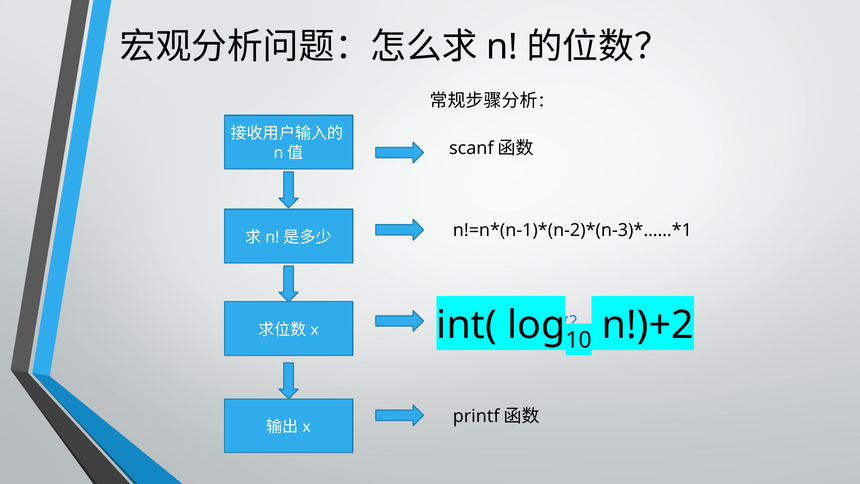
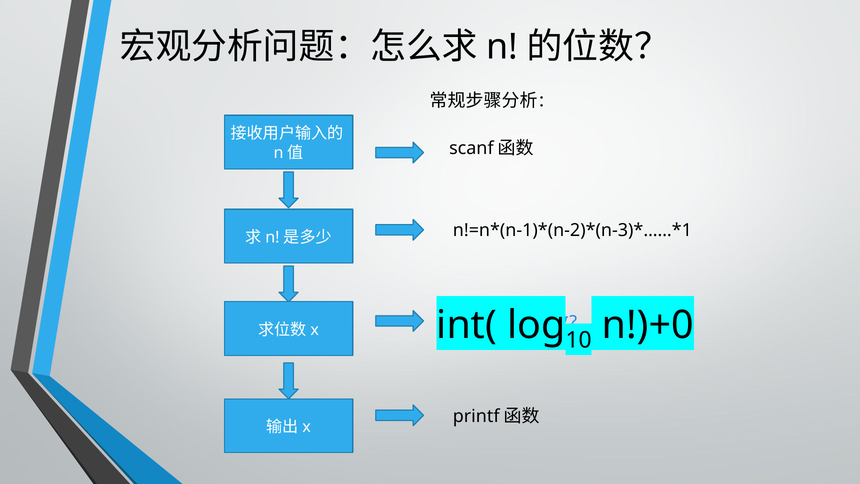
n!)+2: n!)+2 -> n!)+0
